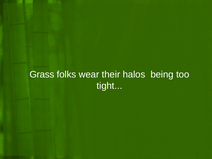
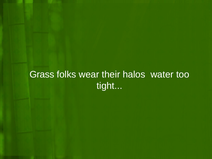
being: being -> water
